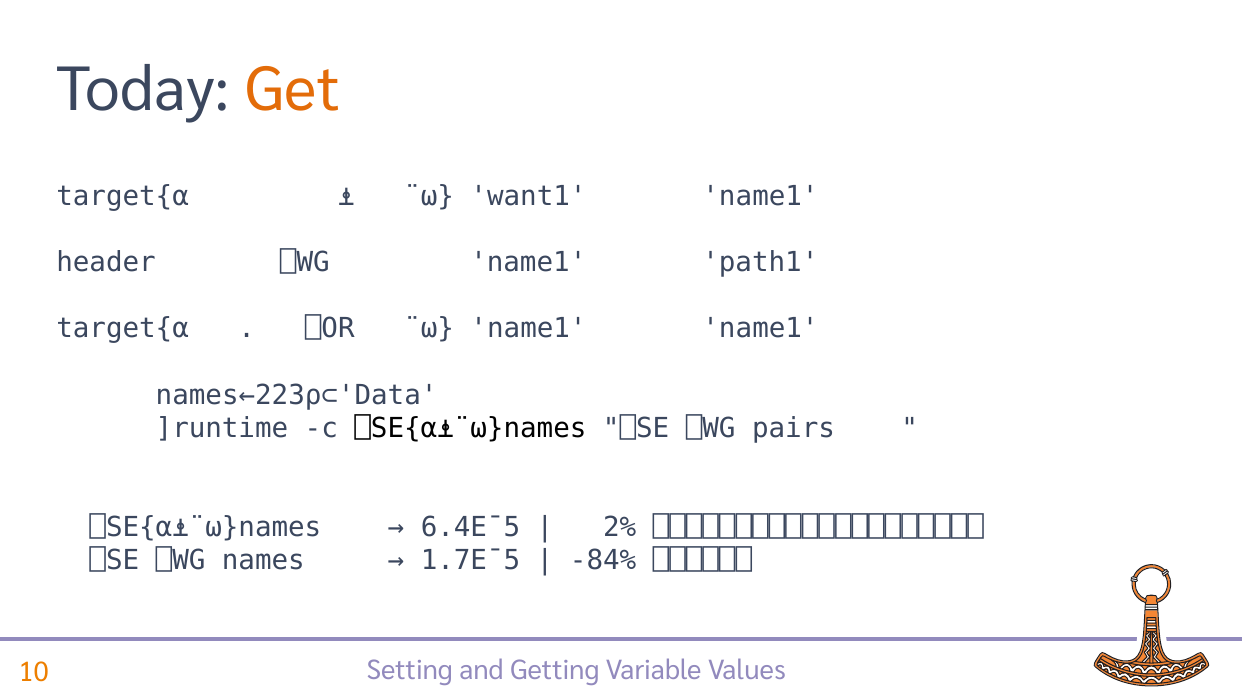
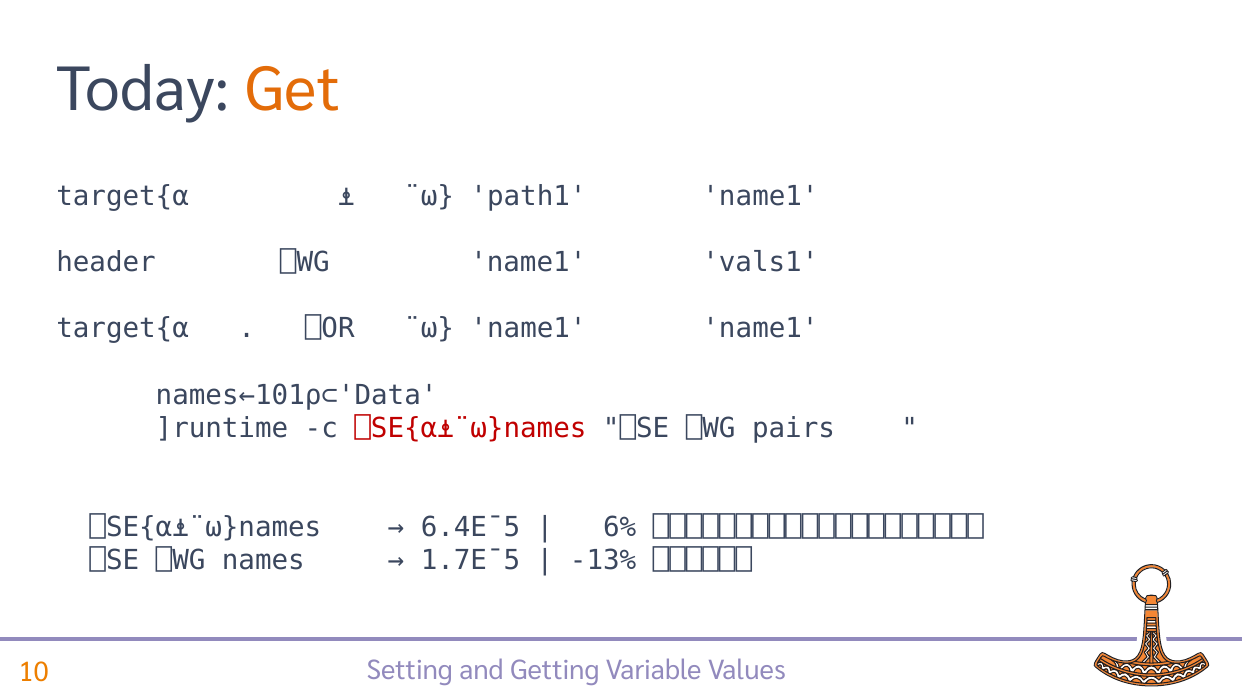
want1: want1 -> path1
path1: path1 -> vals1
names←223⍴⊂'Data: names←223⍴⊂'Data -> names←101⍴⊂'Data
⎕SE{⍺⍎¨⍵}names at (470, 428) colour: black -> red
2%: 2% -> 6%
-84%: -84% -> -13%
